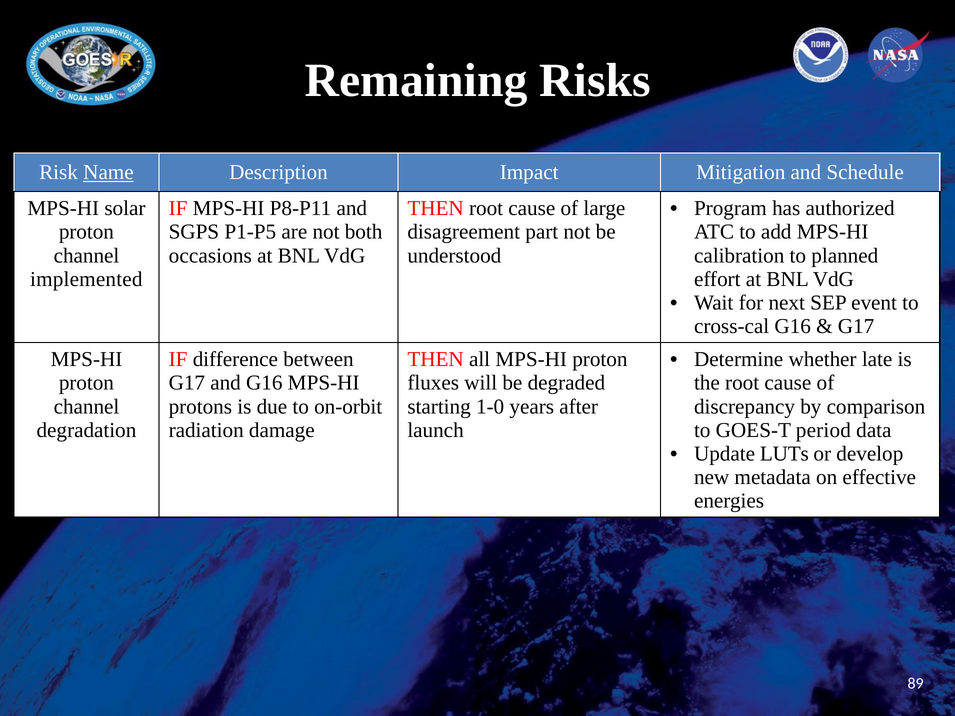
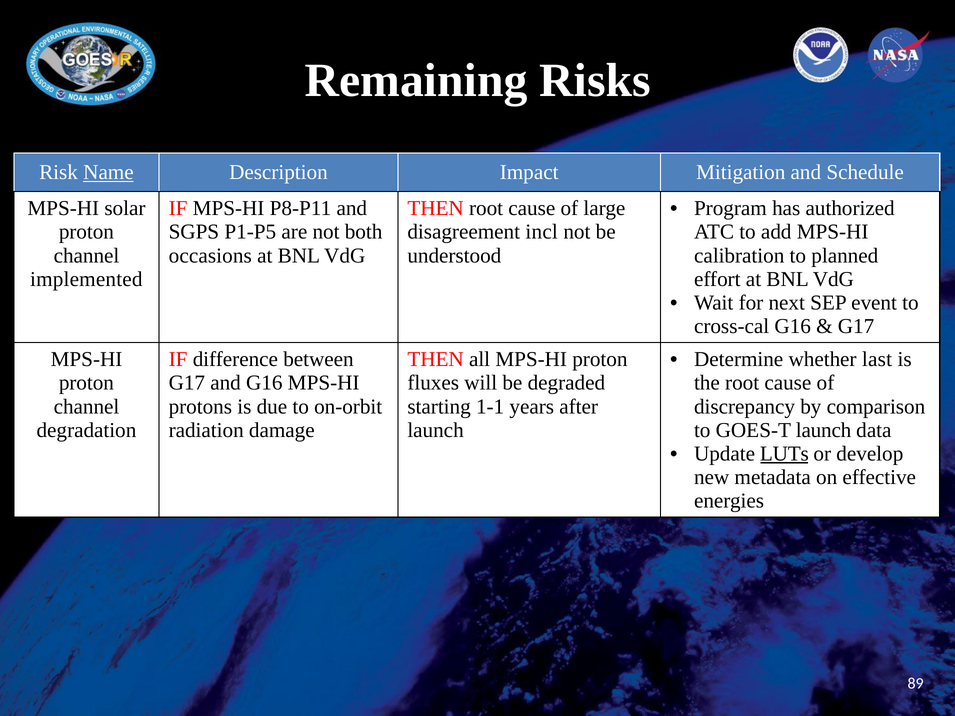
part: part -> incl
late: late -> last
1-0: 1-0 -> 1-1
GOES-T period: period -> launch
LUTs underline: none -> present
